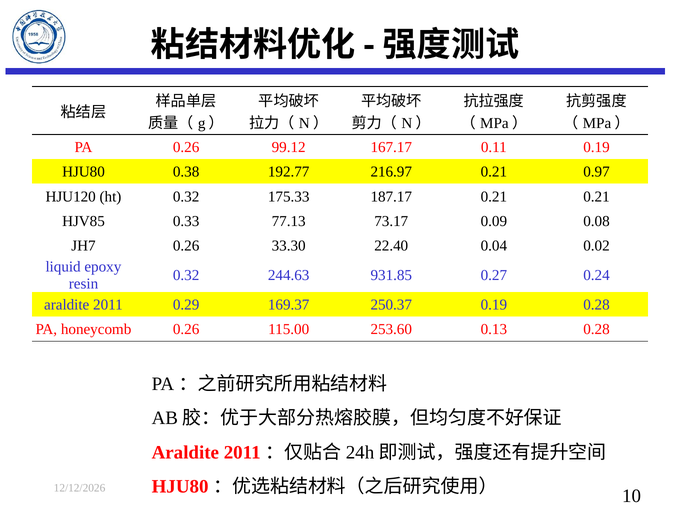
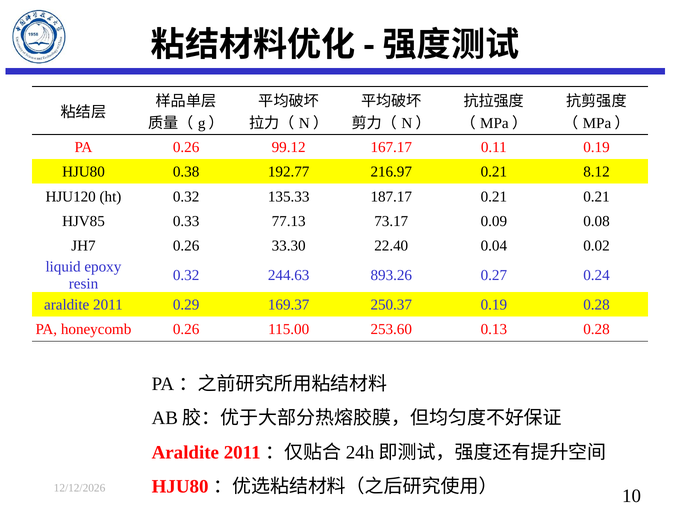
0.97: 0.97 -> 8.12
175.33: 175.33 -> 135.33
931.85: 931.85 -> 893.26
